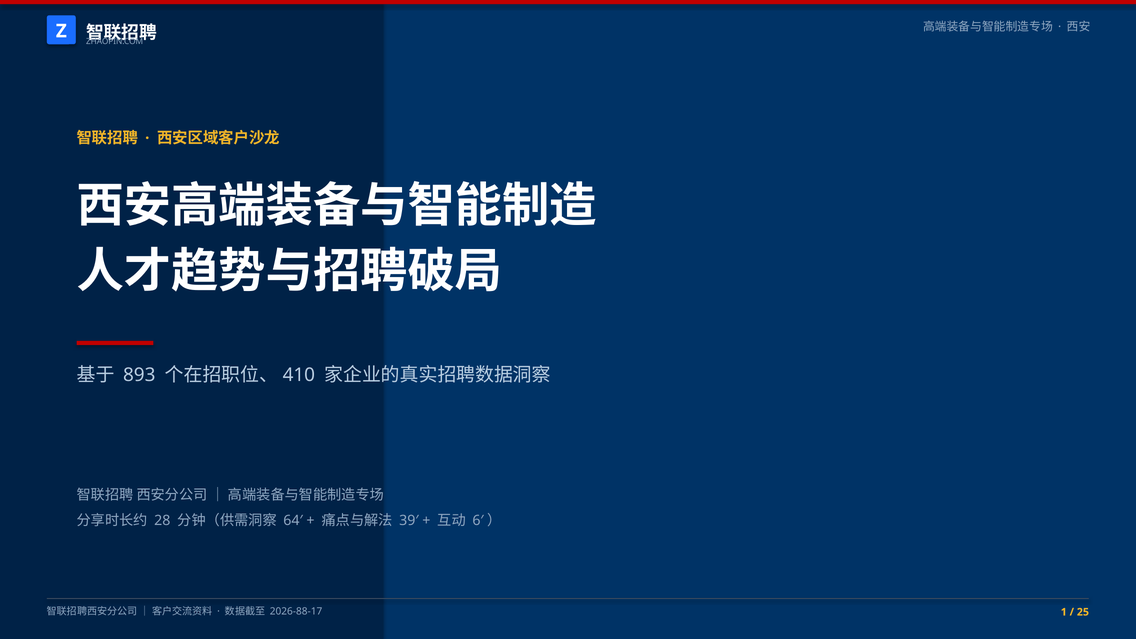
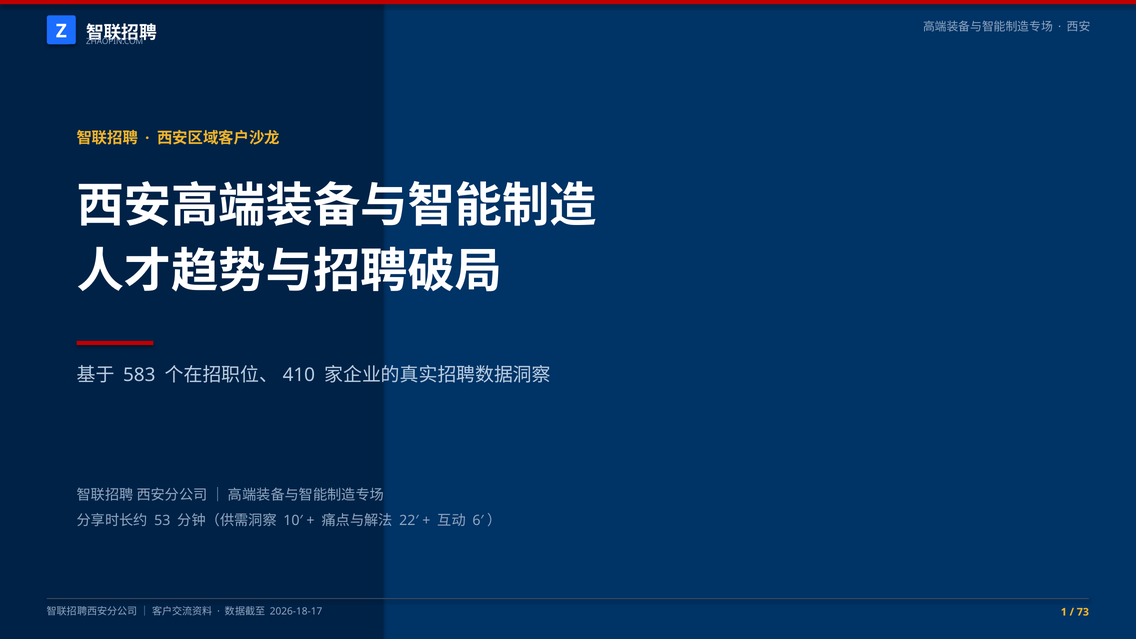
893: 893 -> 583
28: 28 -> 53
64′: 64′ -> 10′
39′: 39′ -> 22′
2026-88-17: 2026-88-17 -> 2026-18-17
25: 25 -> 73
